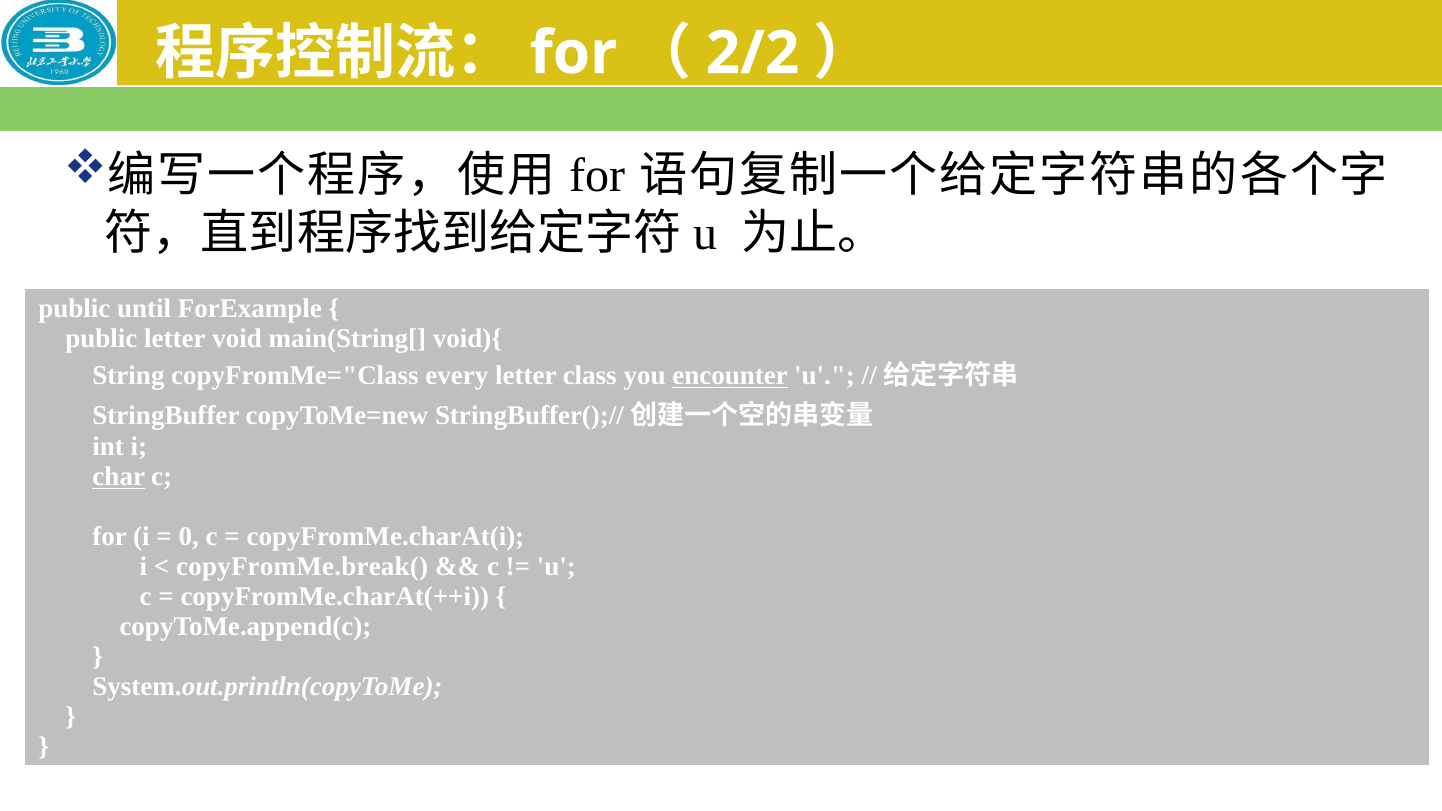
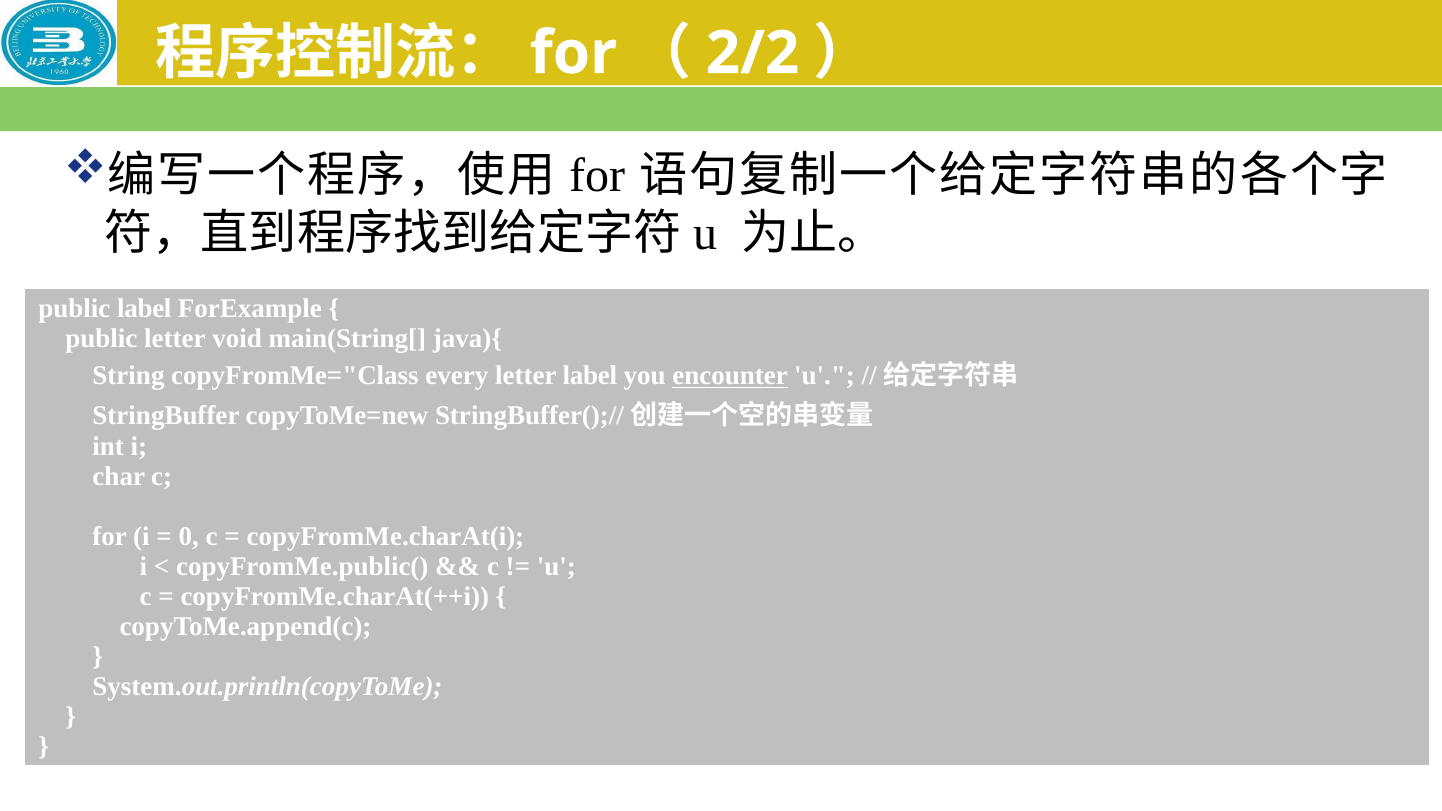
public until: until -> label
void){: void){ -> java){
letter class: class -> label
char underline: present -> none
copyFromMe.break(: copyFromMe.break( -> copyFromMe.public(
